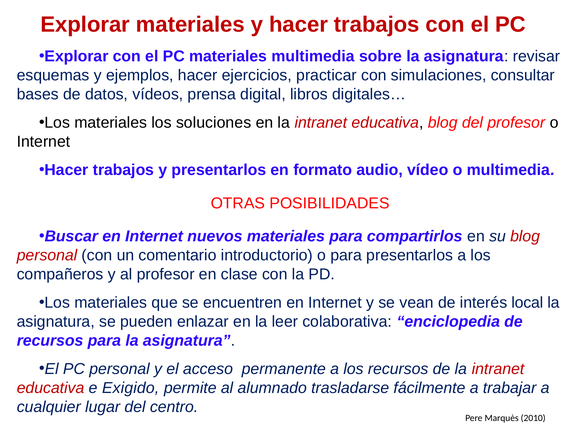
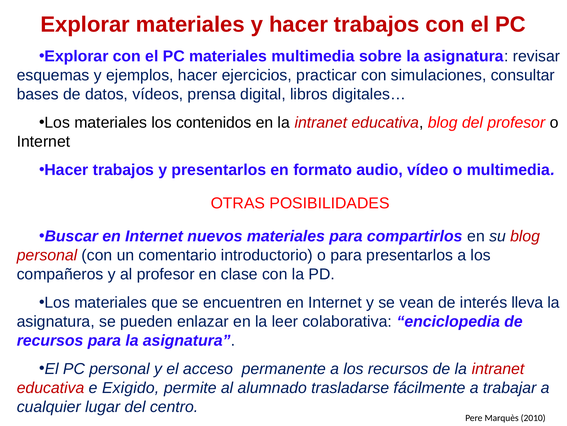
soluciones: soluciones -> contenidos
local: local -> lleva
